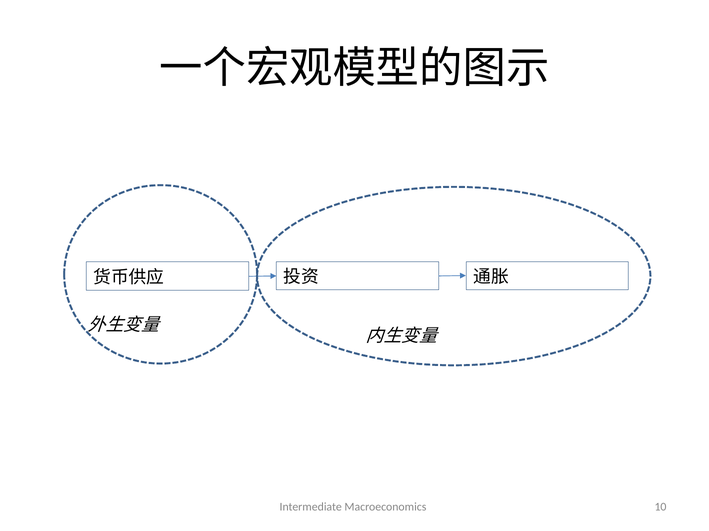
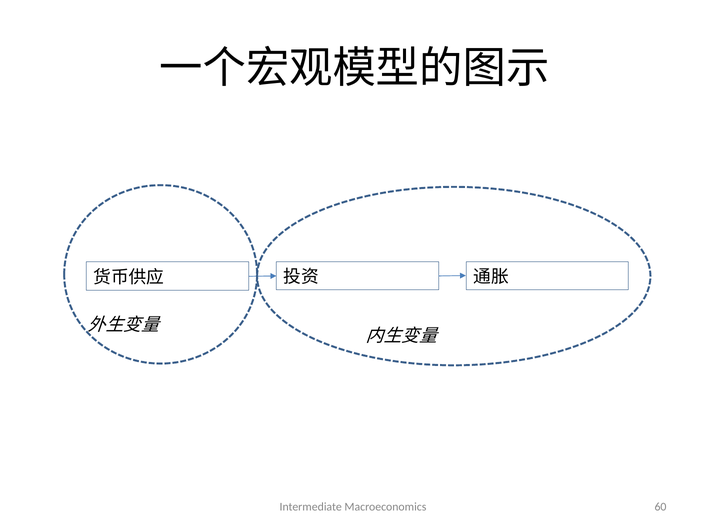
10: 10 -> 60
